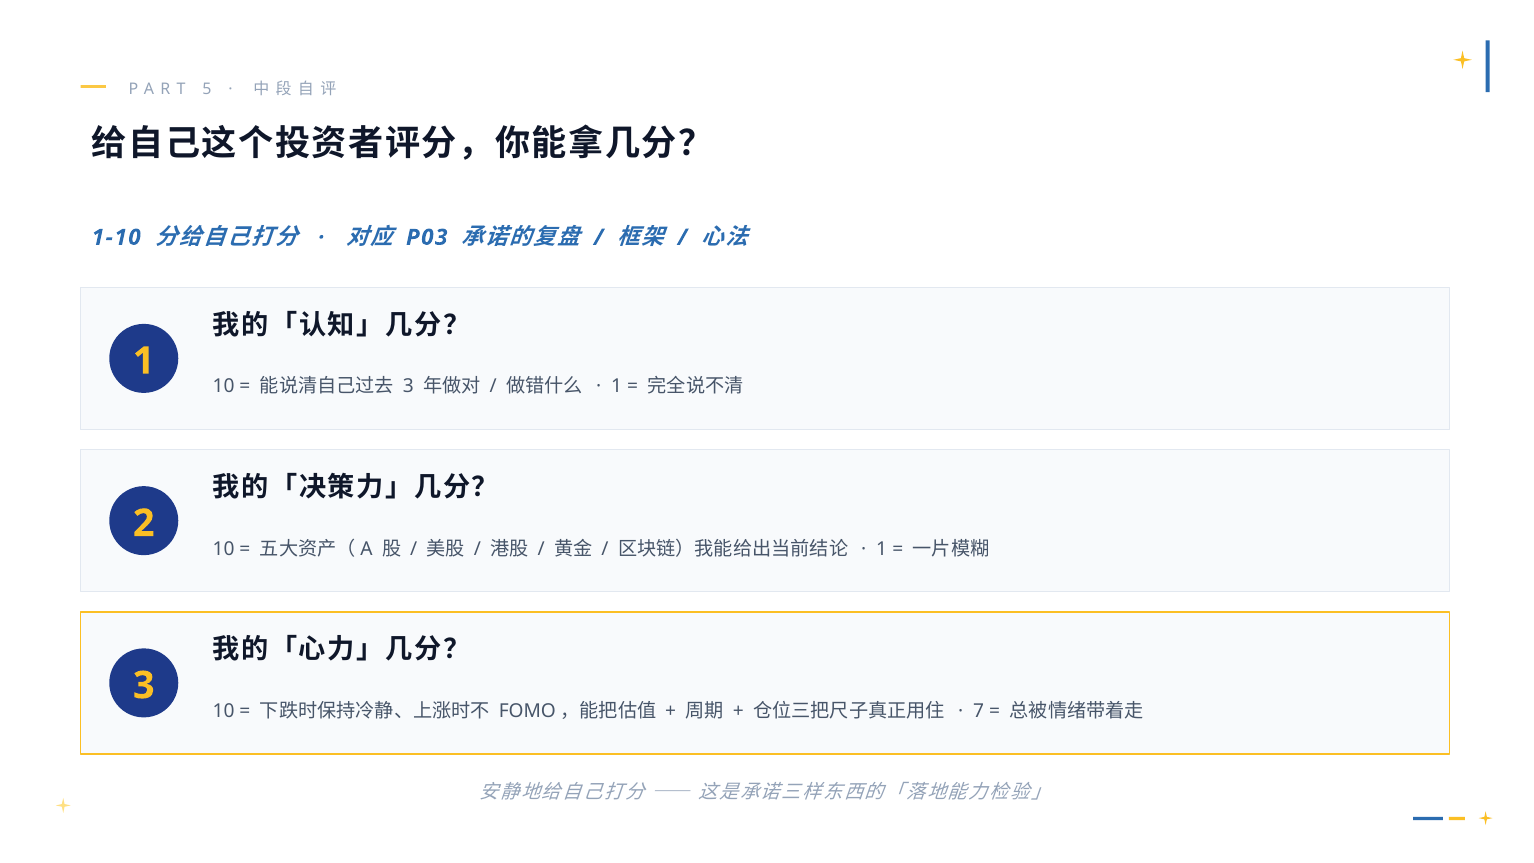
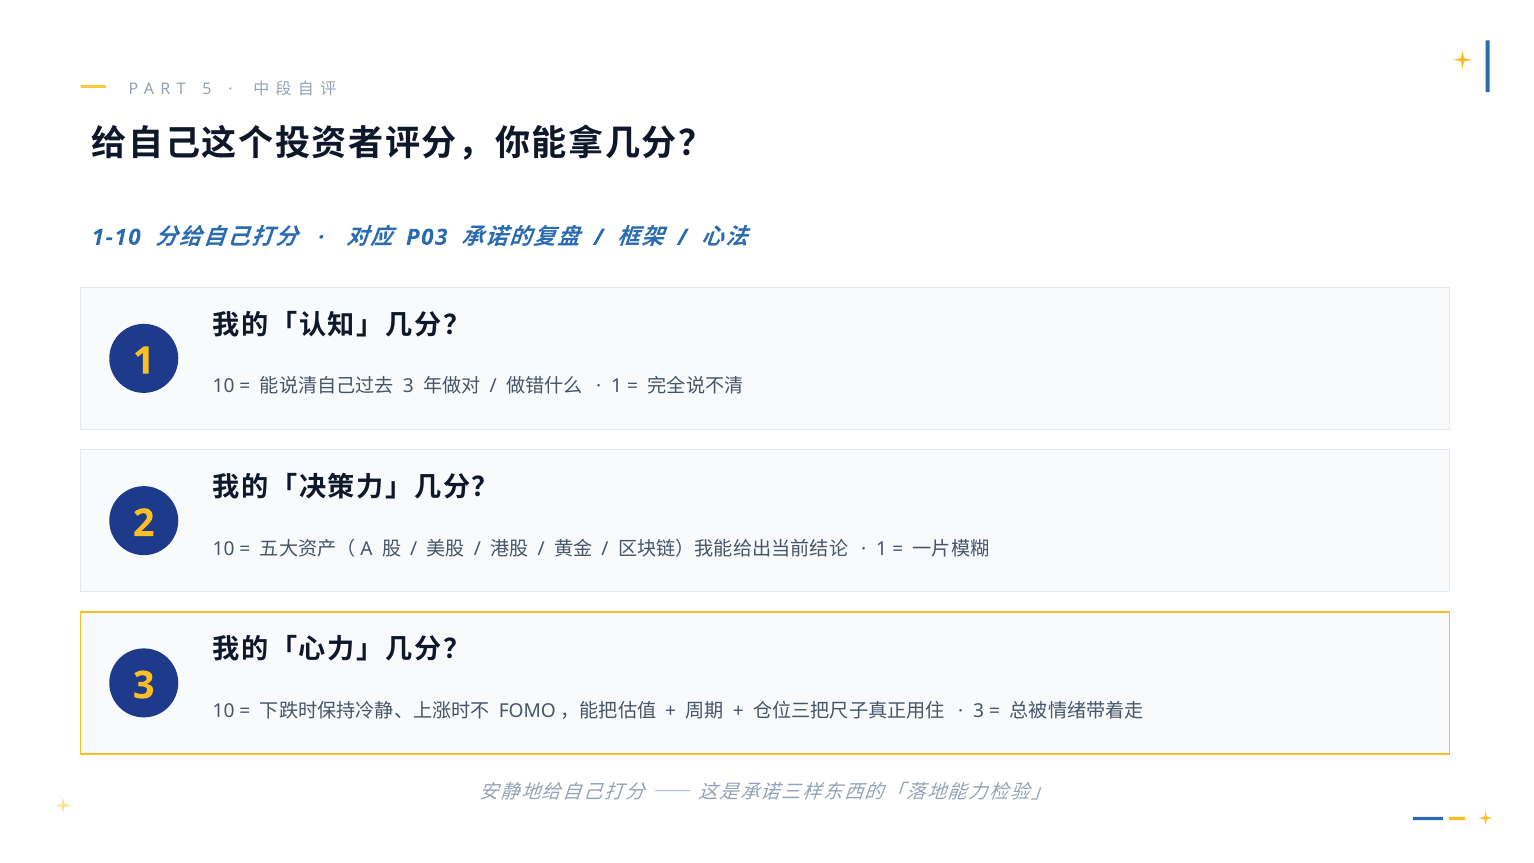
7 at (979, 711): 7 -> 3
